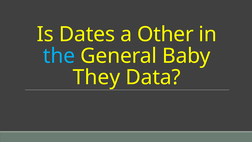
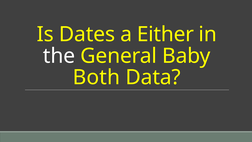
Other: Other -> Either
the colour: light blue -> white
They: They -> Both
